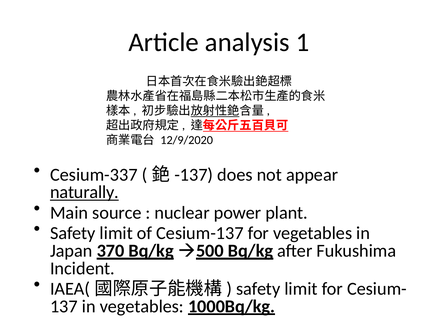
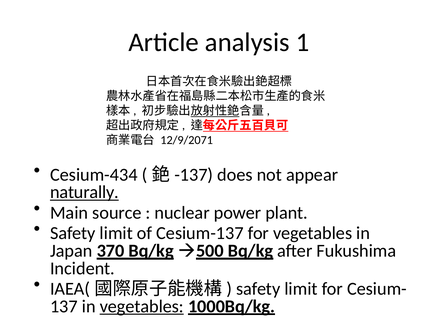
12/9/2020: 12/9/2020 -> 12/9/2071
Cesium-337: Cesium-337 -> Cesium-434
vegetables at (142, 306) underline: none -> present
